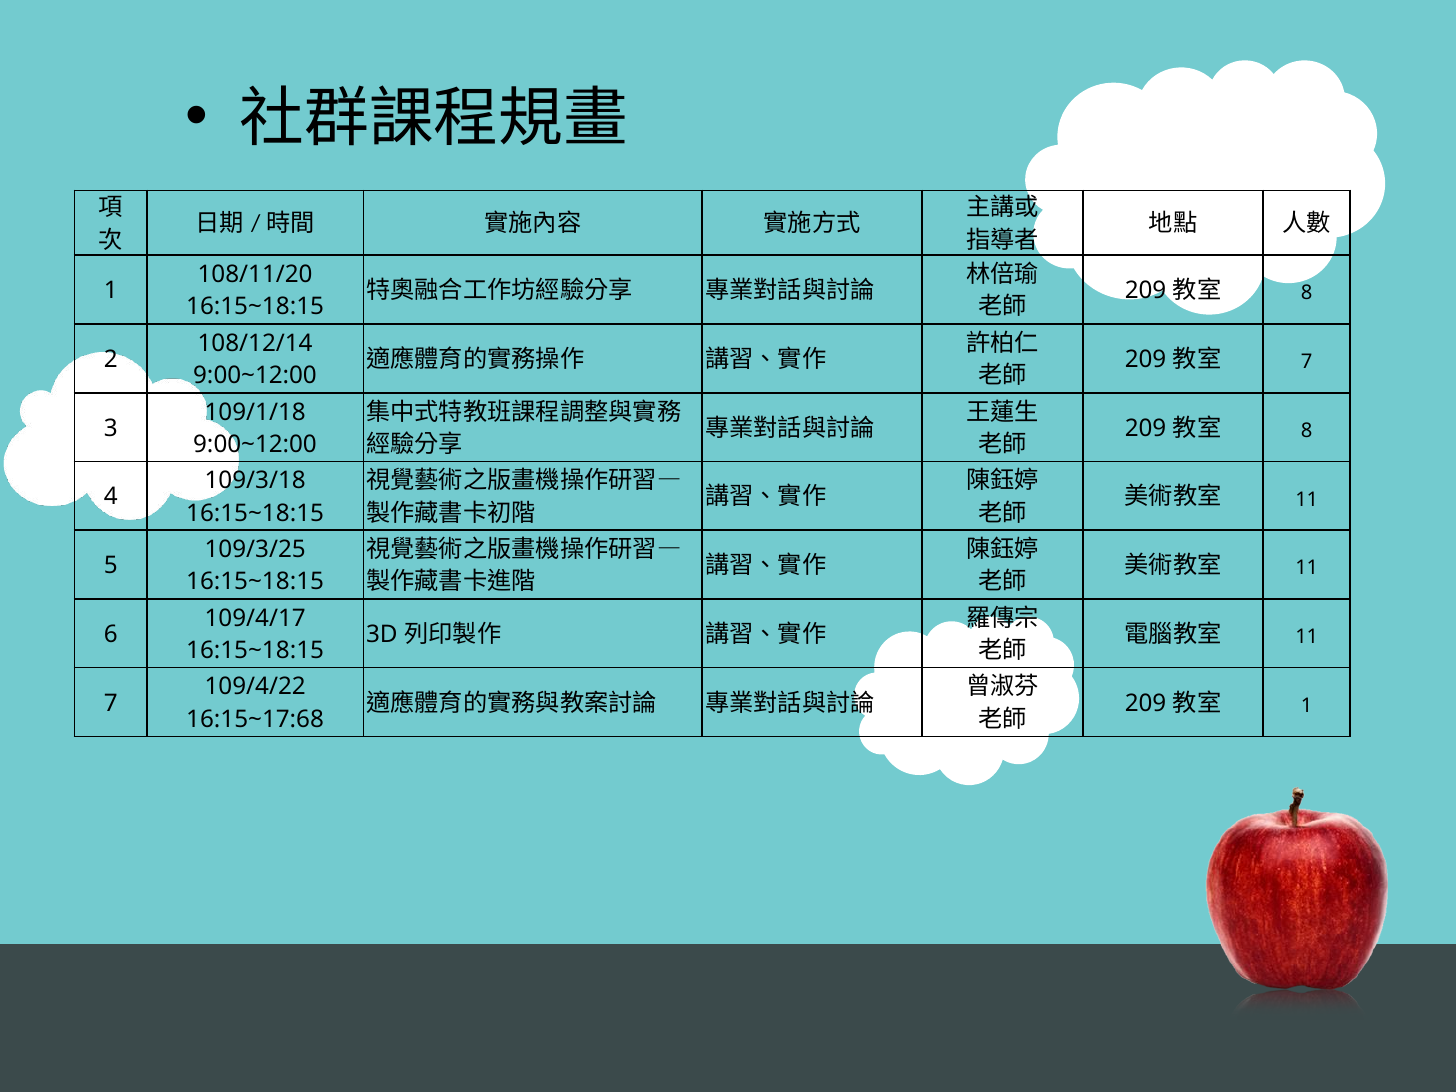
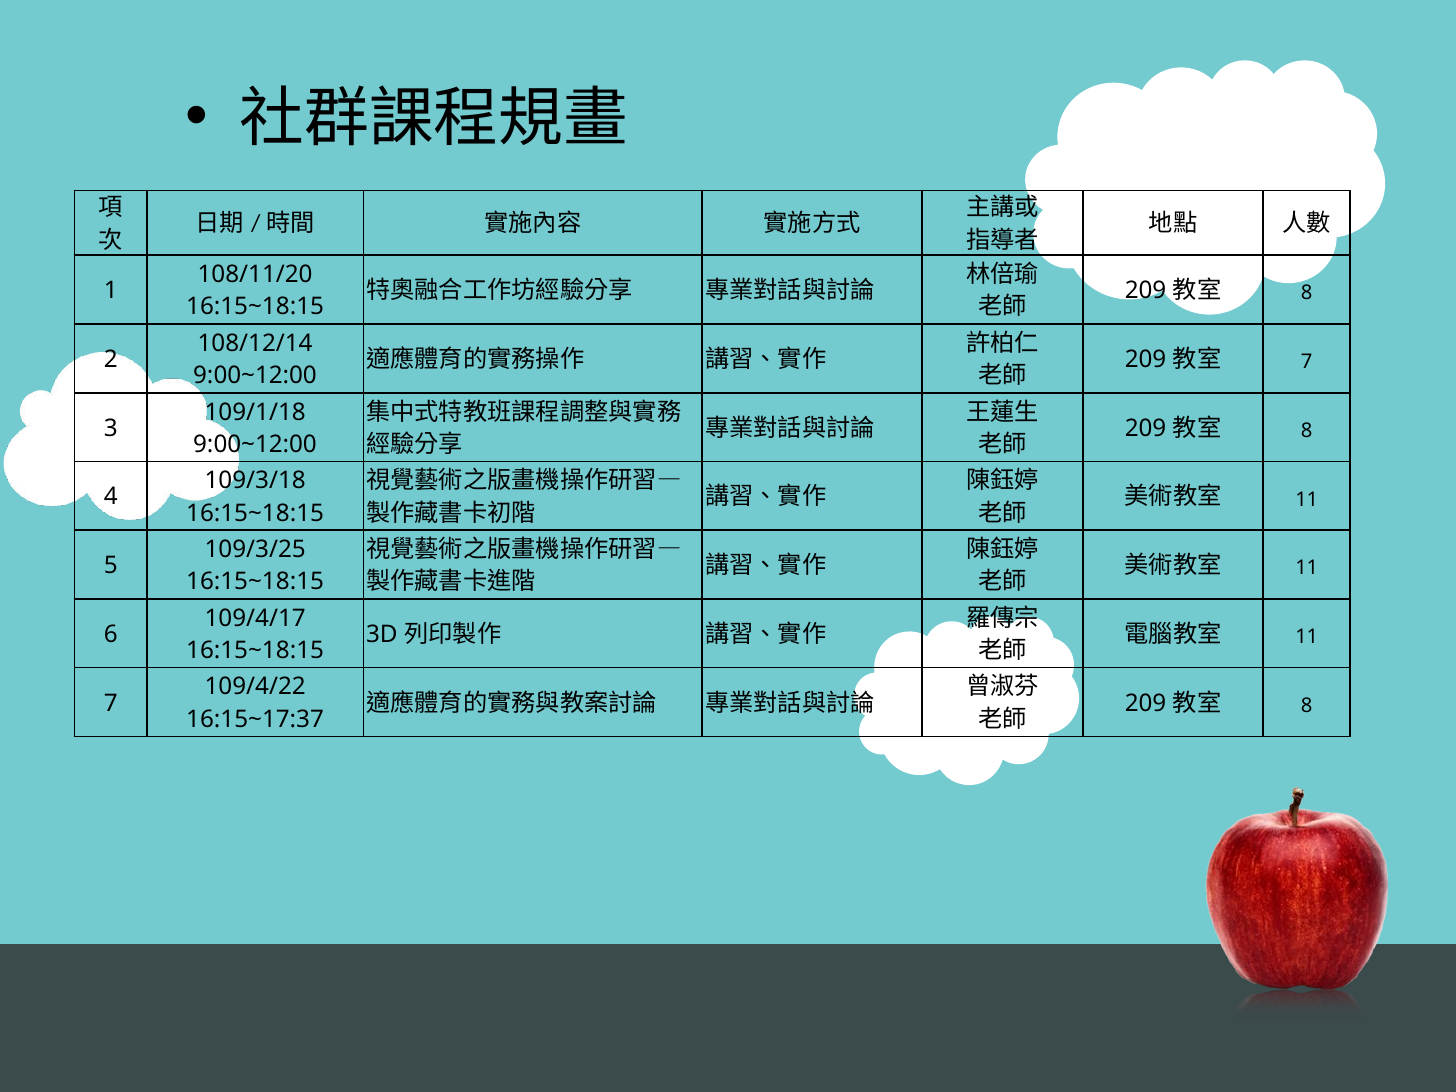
1 at (1307, 706): 1 -> 8
16:15~17:68: 16:15~17:68 -> 16:15~17:37
